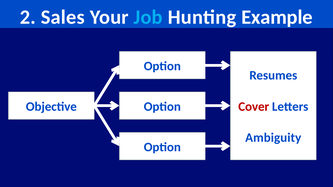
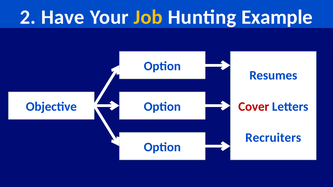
Sales: Sales -> Have
Job colour: light blue -> yellow
Ambiguity: Ambiguity -> Recruiters
